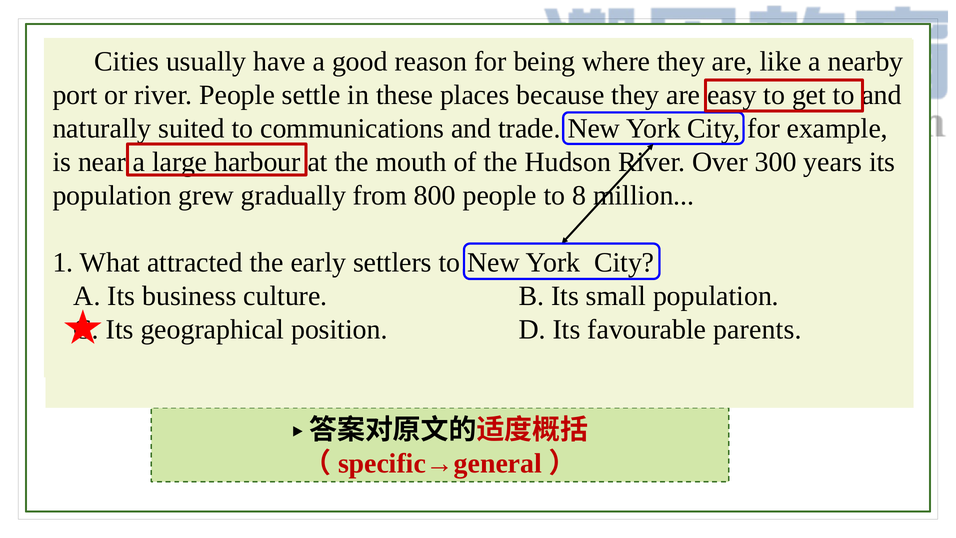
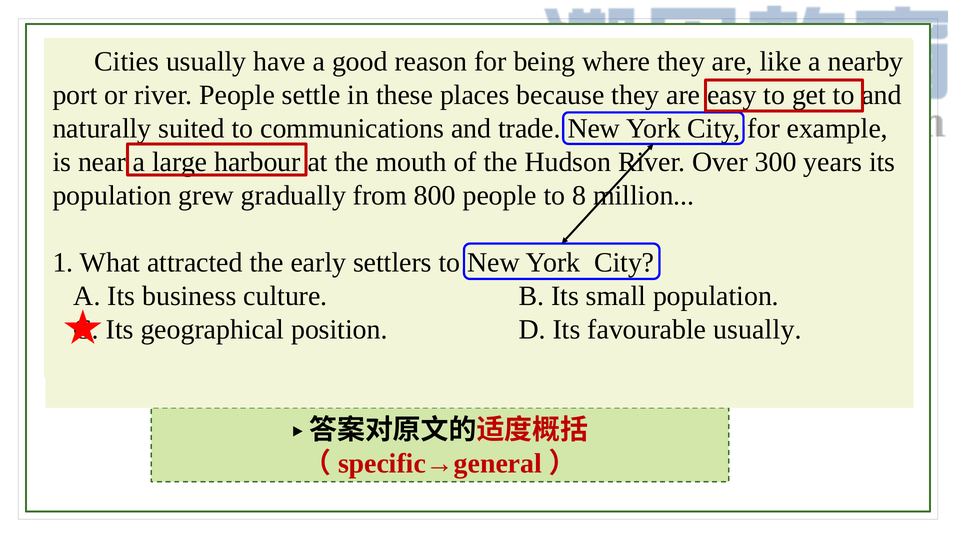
favourable parents: parents -> usually
